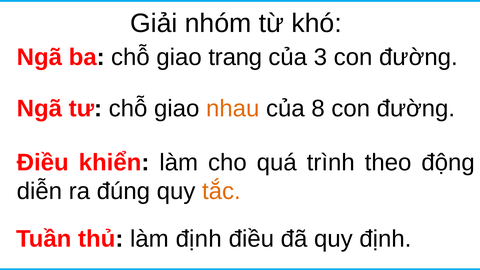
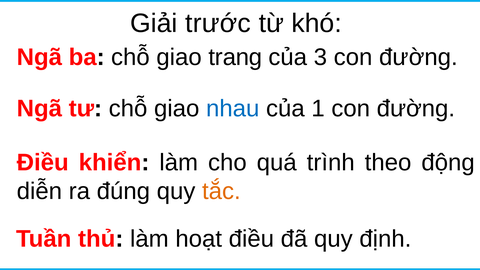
nhóm: nhóm -> trước
nhau colour: orange -> blue
8: 8 -> 1
làm định: định -> hoạt
